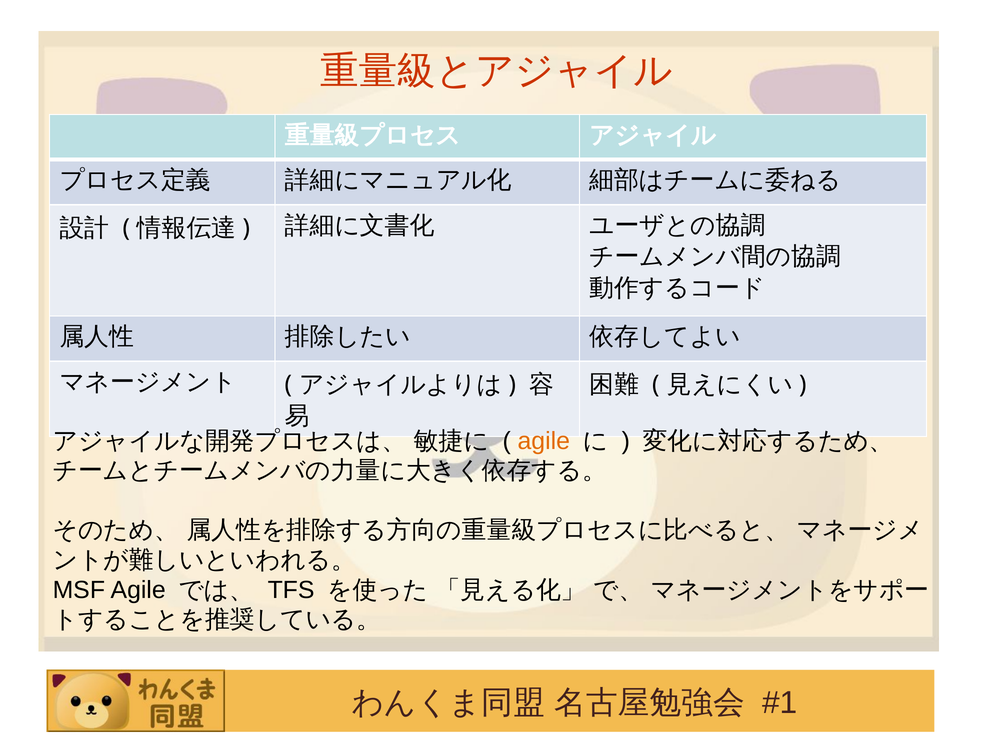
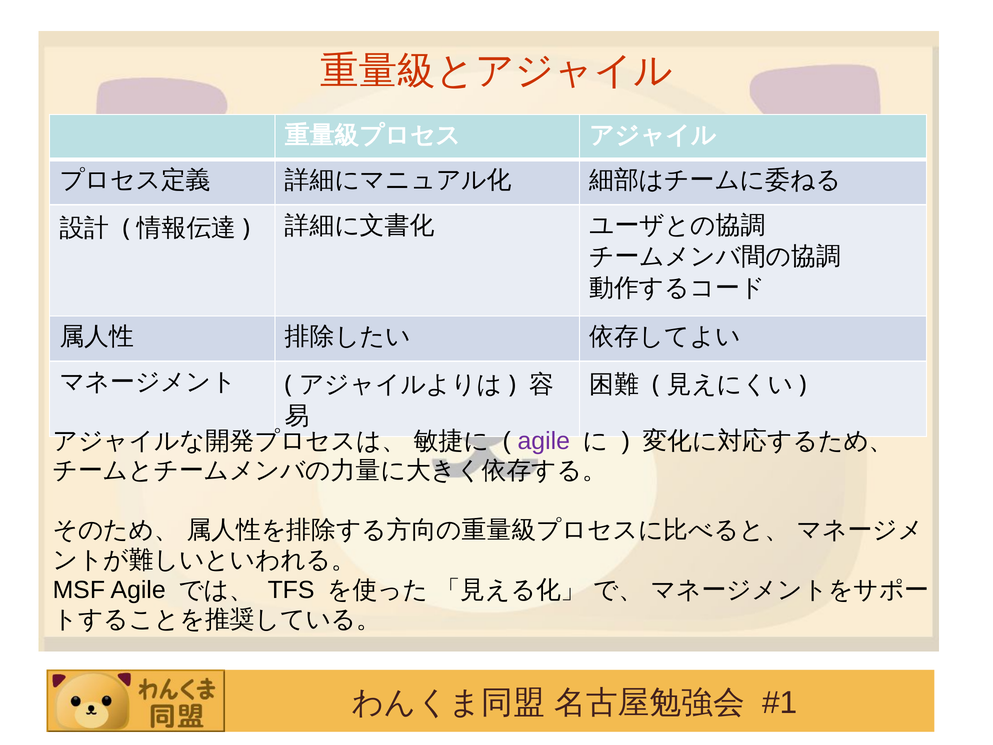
agile at (544, 441) colour: orange -> purple
